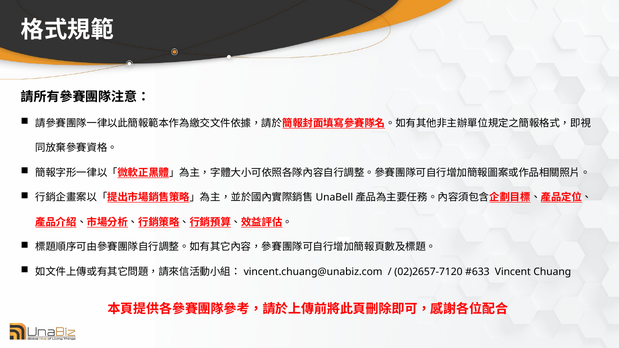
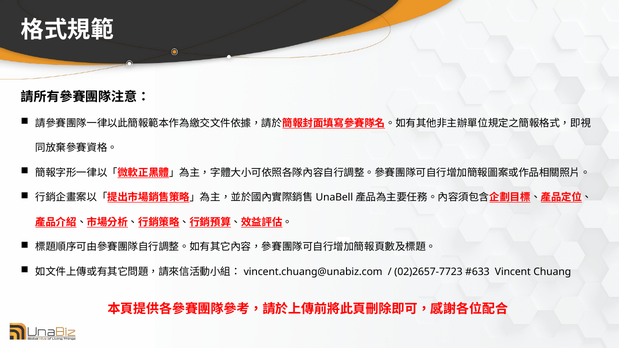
02)2657-7120: 02)2657-7120 -> 02)2657-7723
